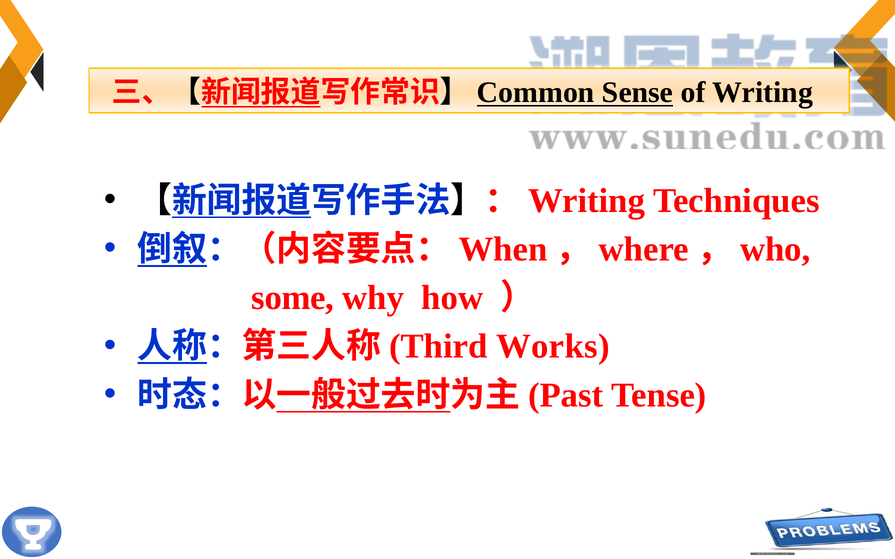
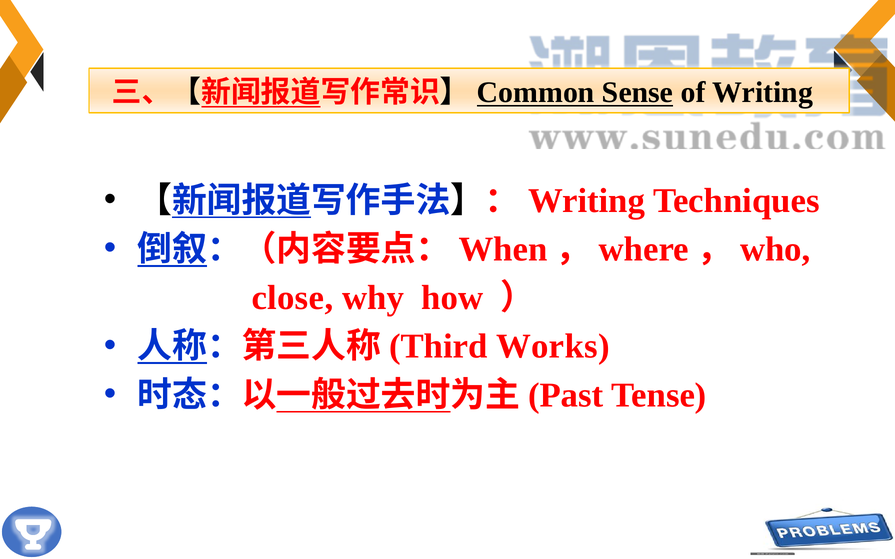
some: some -> close
